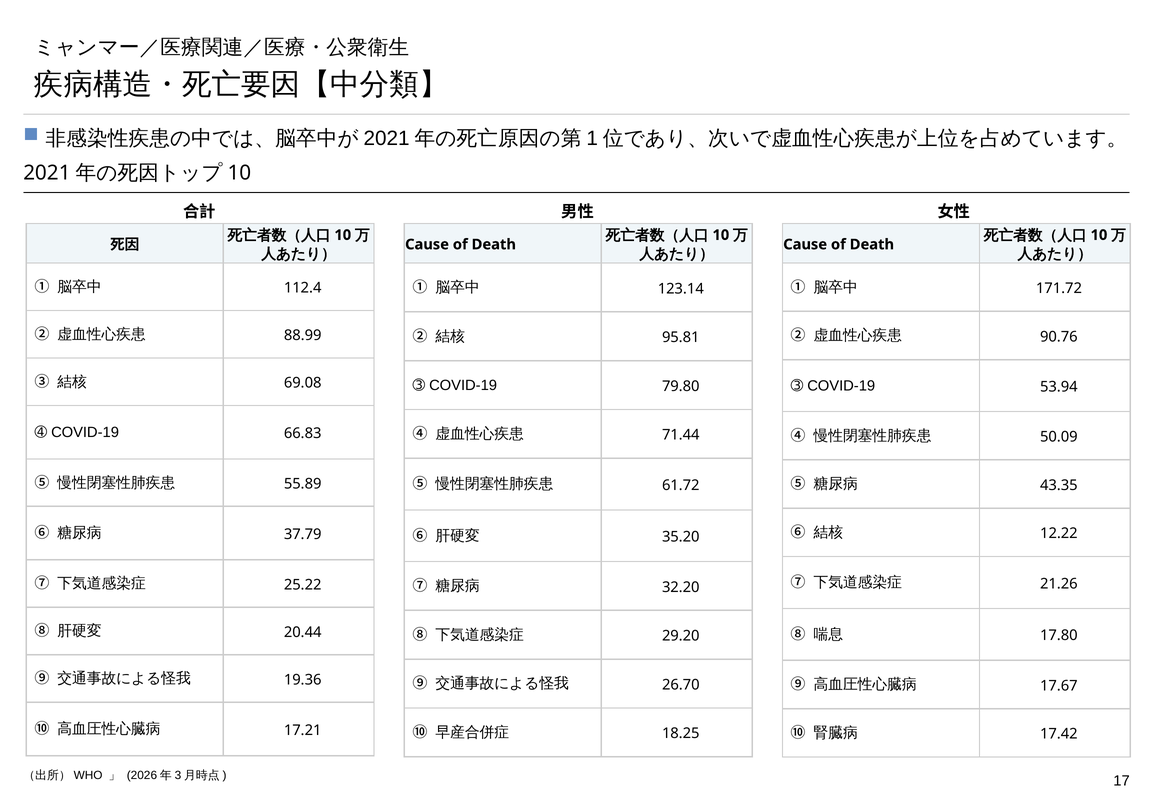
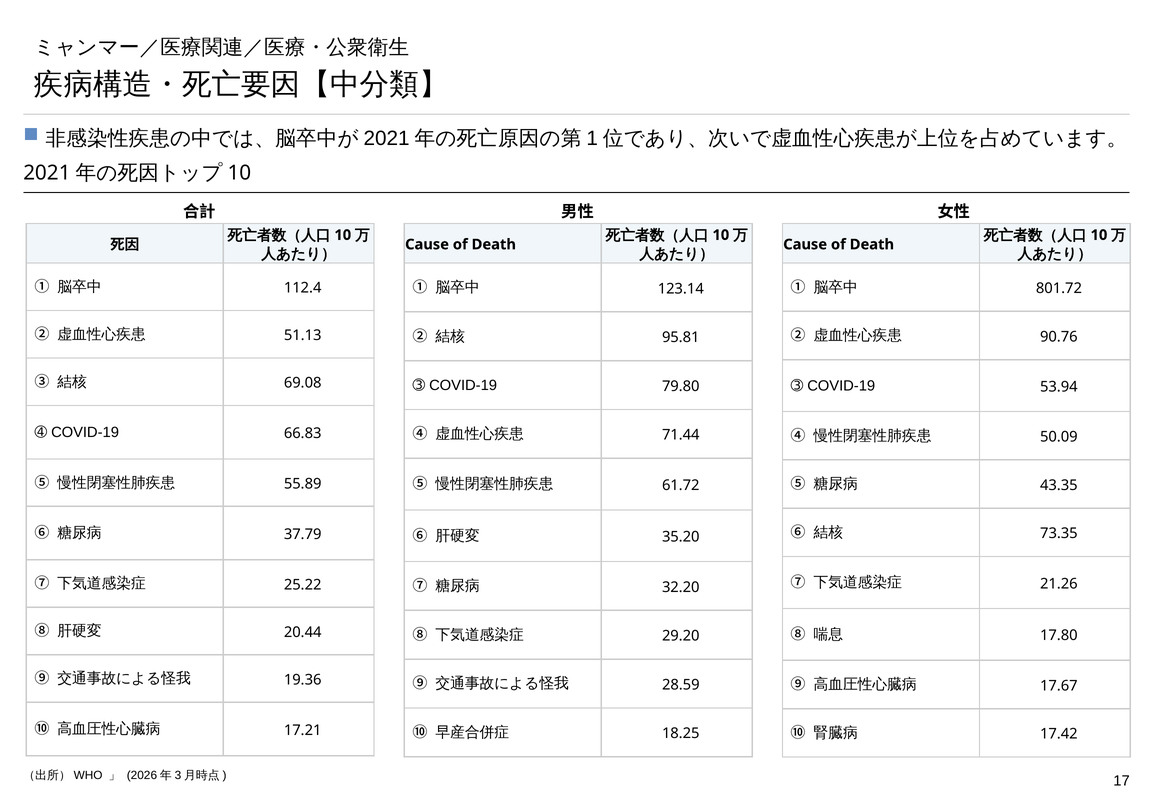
171.72: 171.72 -> 801.72
88.99: 88.99 -> 51.13
12.22: 12.22 -> 73.35
26.70: 26.70 -> 28.59
